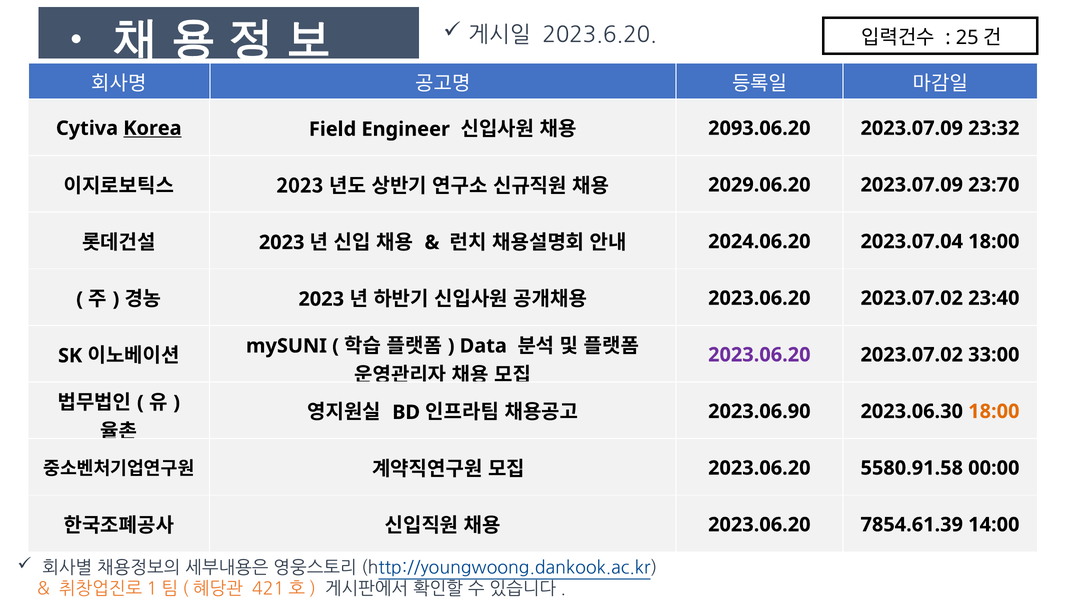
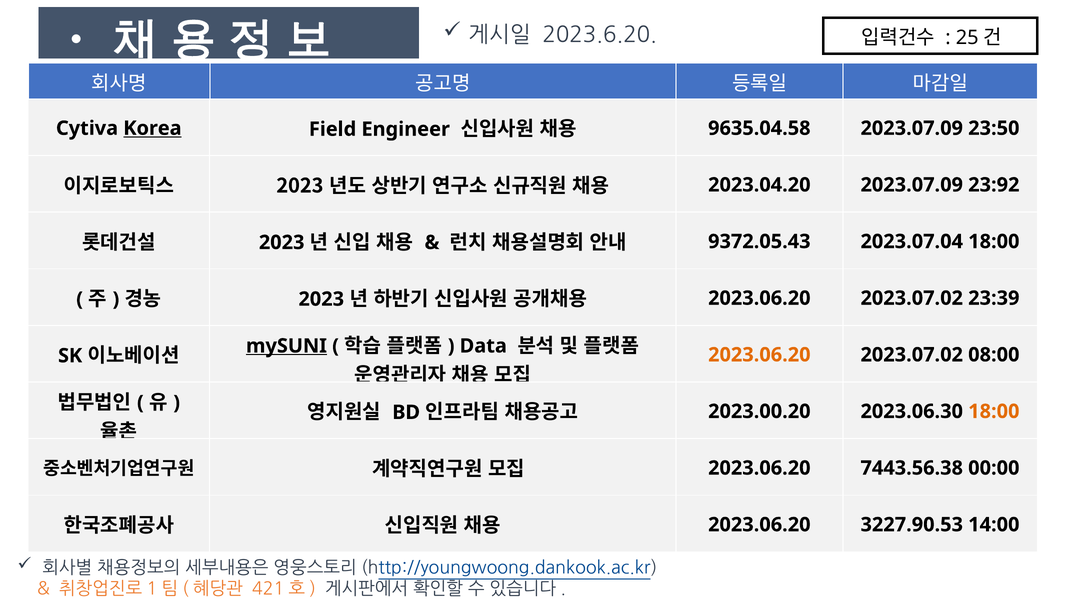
2093.06.20: 2093.06.20 -> 9635.04.58
23:32: 23:32 -> 23:50
2029.06.20: 2029.06.20 -> 2023.04.20
23:70: 23:70 -> 23:92
2024.06.20: 2024.06.20 -> 9372.05.43
23:40: 23:40 -> 23:39
2023.06.20 at (759, 355) colour: purple -> orange
33:00: 33:00 -> 08:00
mySUNI underline: none -> present
2023.06.90: 2023.06.90 -> 2023.00.20
5580.91.58: 5580.91.58 -> 7443.56.38
7854.61.39: 7854.61.39 -> 3227.90.53
